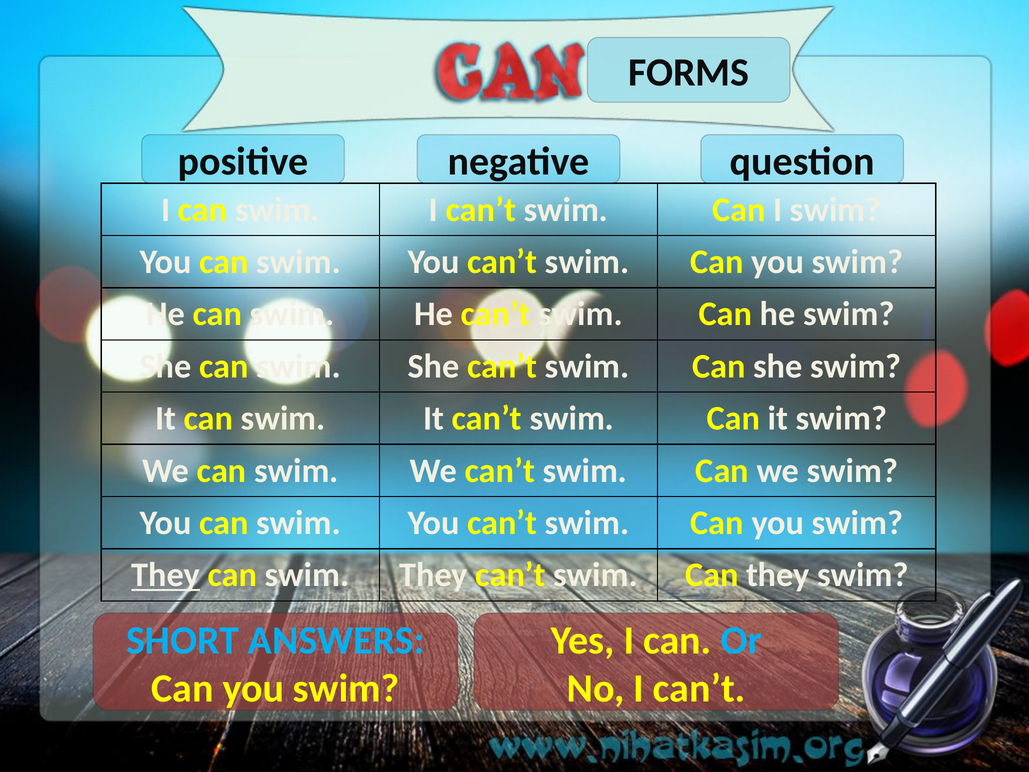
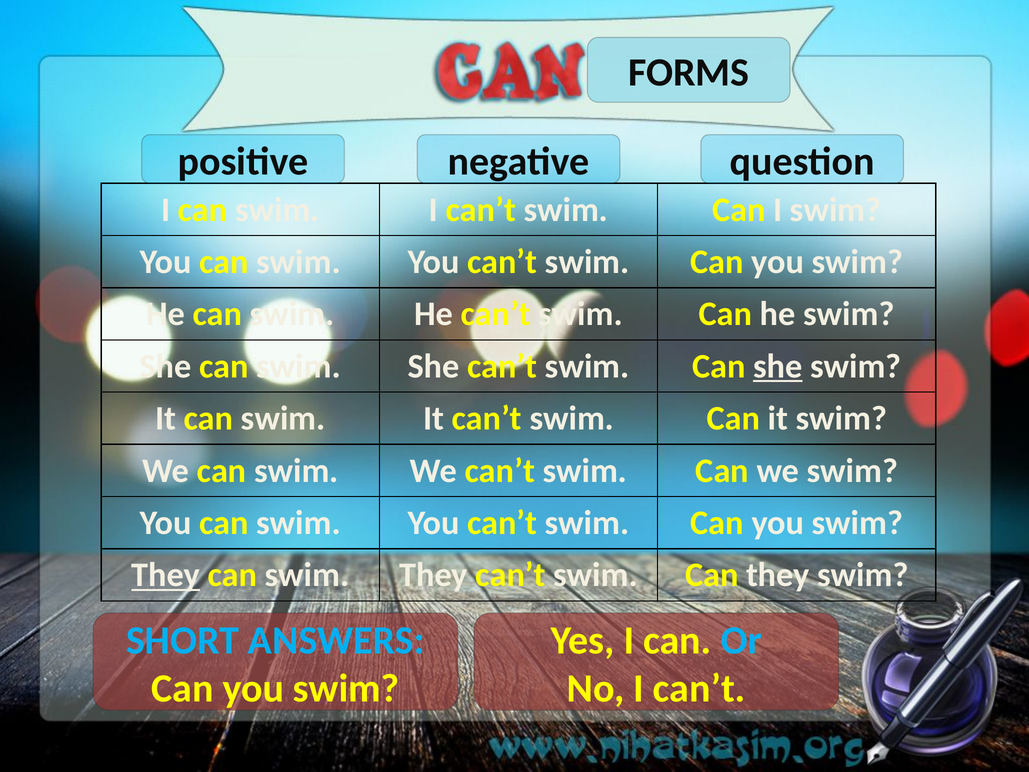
she at (778, 366) underline: none -> present
